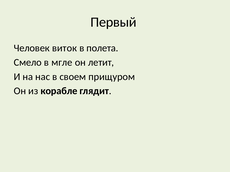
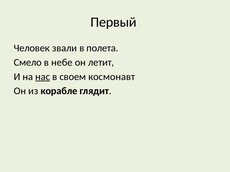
виток: виток -> звали
мгле: мгле -> небе
нас underline: none -> present
прищуром: прищуром -> космонавт
